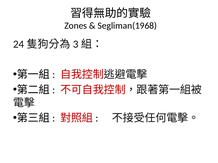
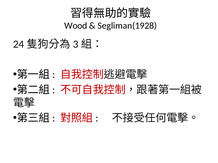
Zones: Zones -> Wood
Segliman(1968: Segliman(1968 -> Segliman(1928
